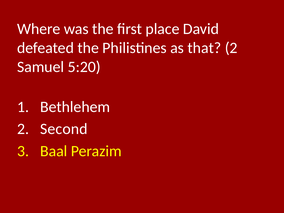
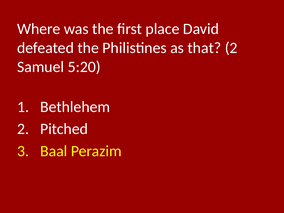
Second: Second -> Pitched
